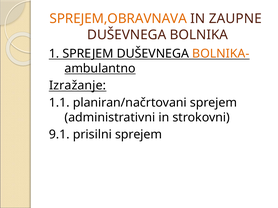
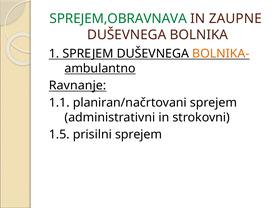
SPREJEM,OBRAVNAVA colour: orange -> green
Izražanje: Izražanje -> Ravnanje
9.1: 9.1 -> 1.5
